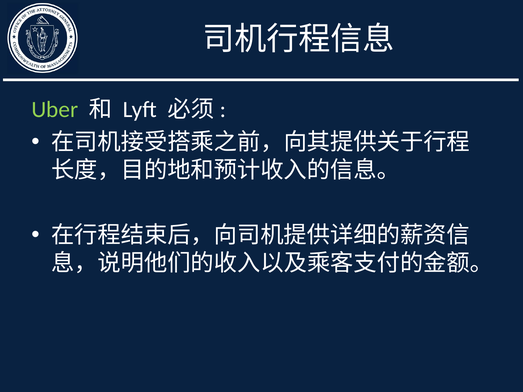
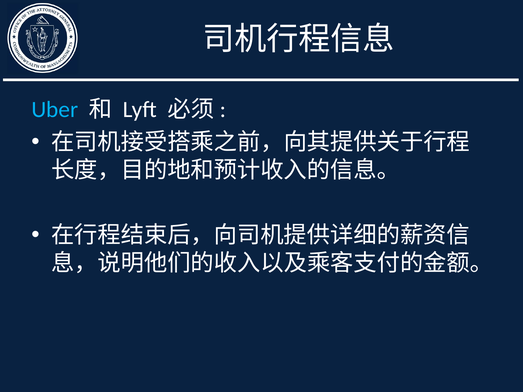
Uber colour: light green -> light blue
